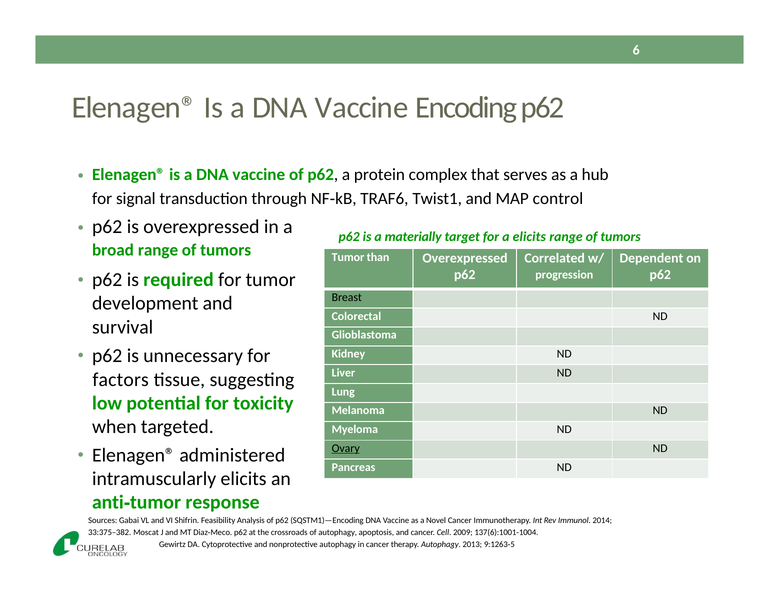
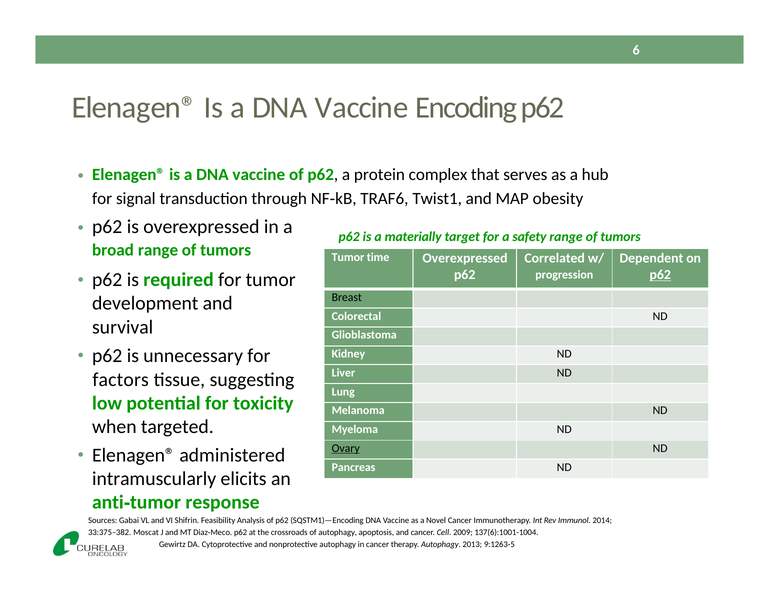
control: control -> obesity
a elicits: elicits -> safety
than: than -> time
p62 at (660, 275) underline: none -> present
